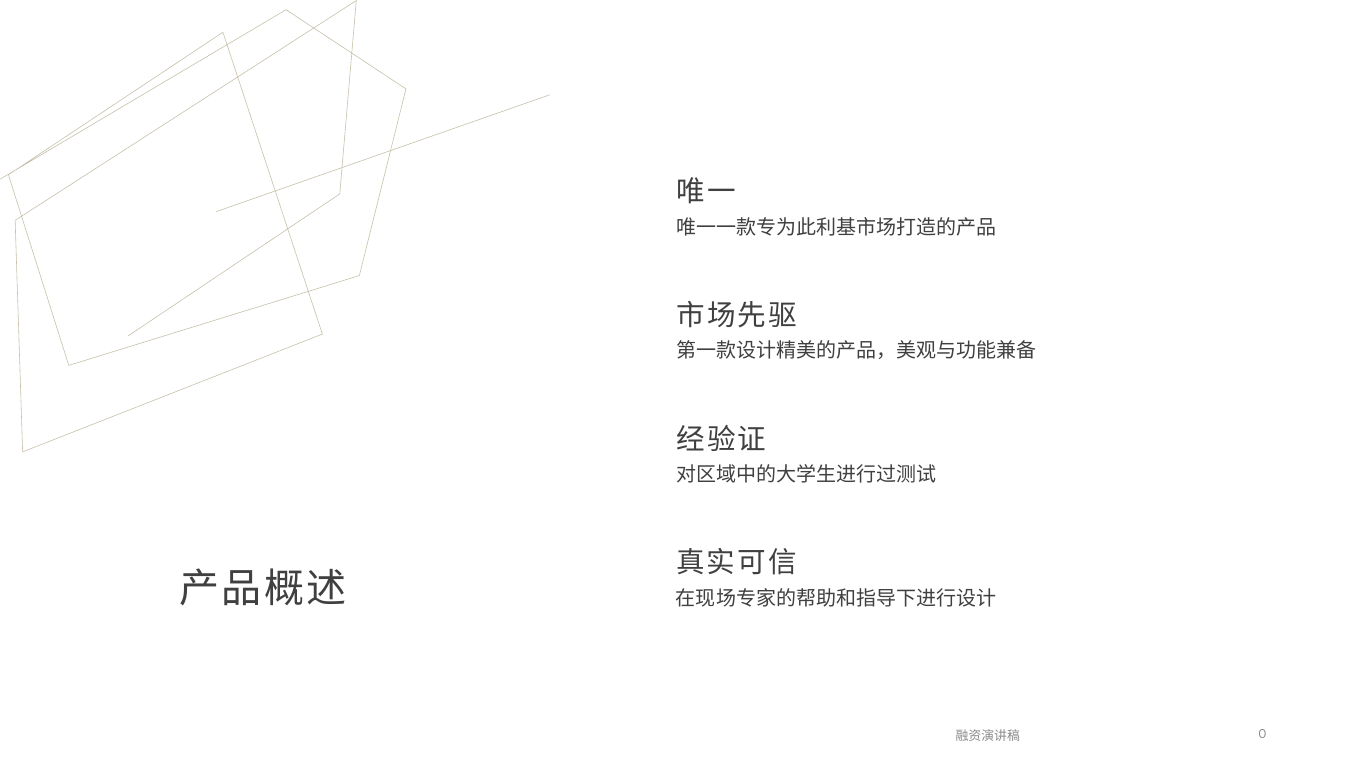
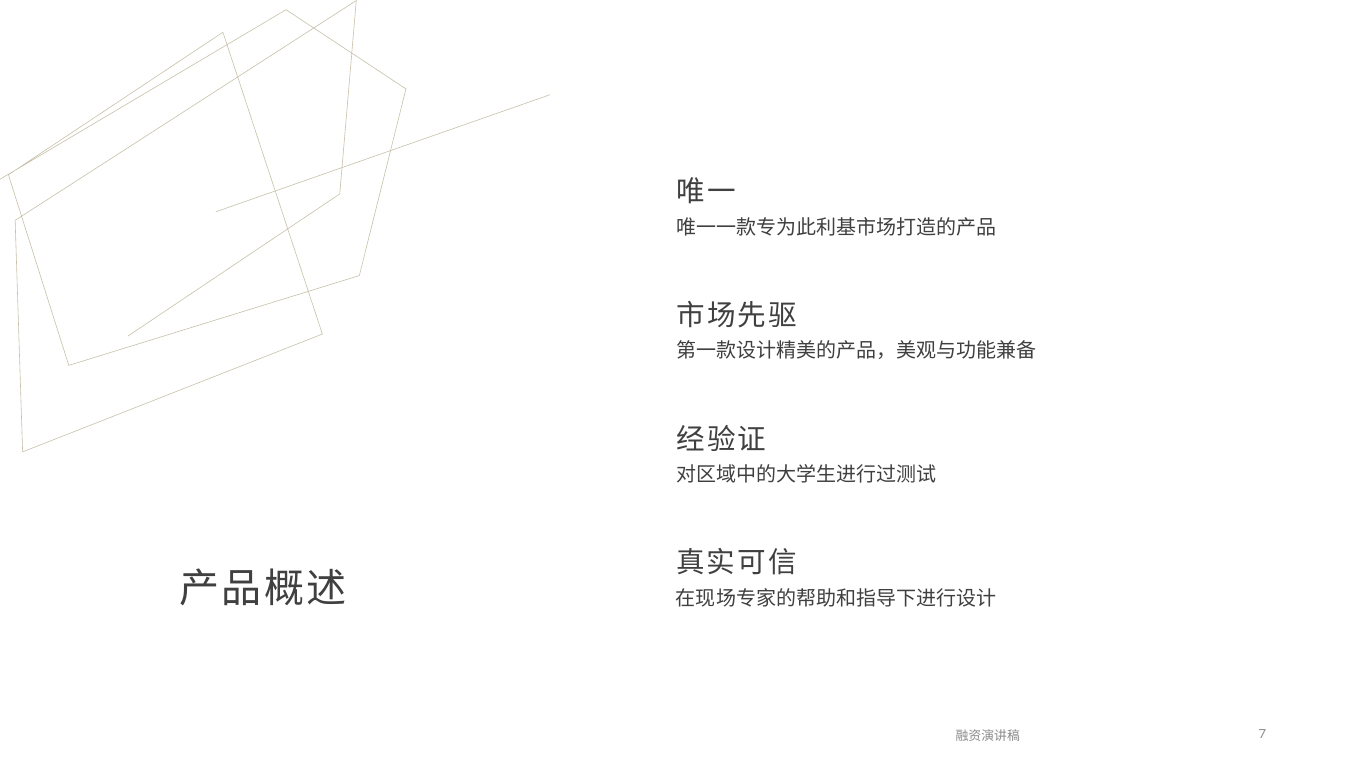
0: 0 -> 7
